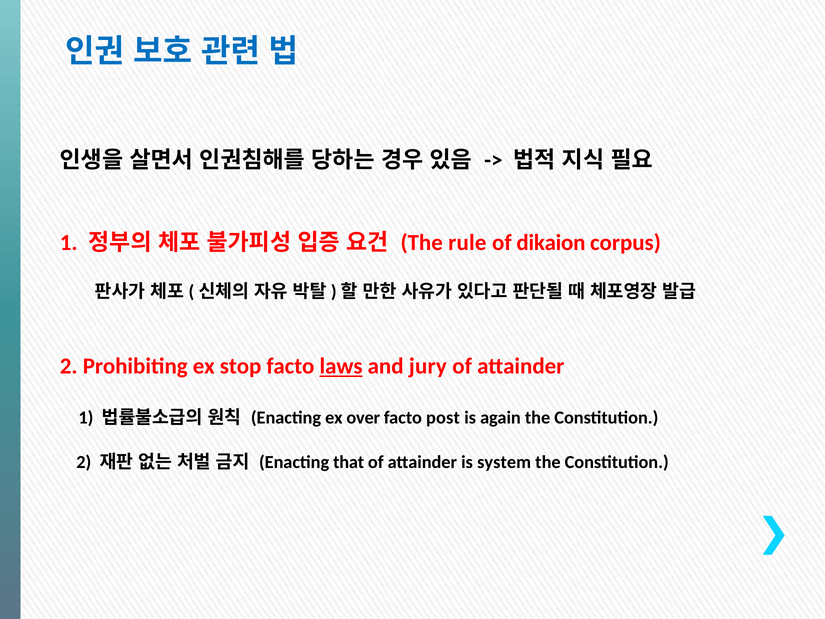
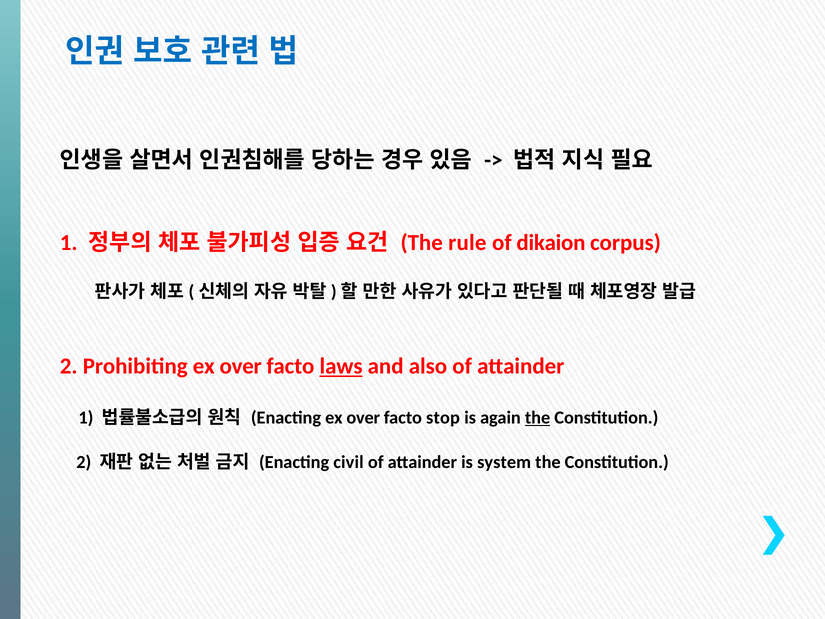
Prohibiting ex stop: stop -> over
jury: jury -> also
post: post -> stop
the at (538, 418) underline: none -> present
that: that -> civil
